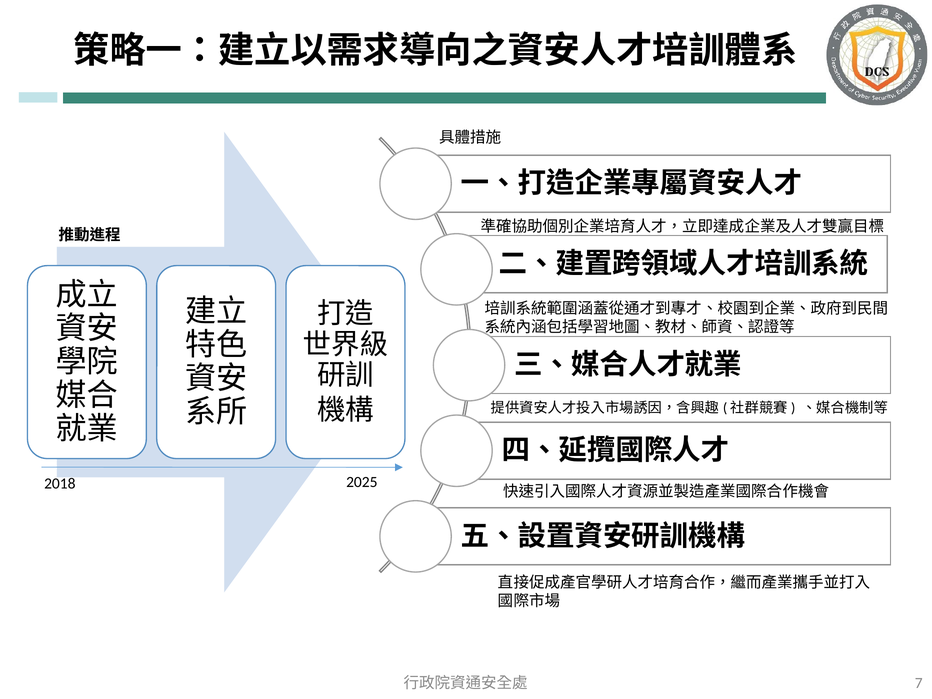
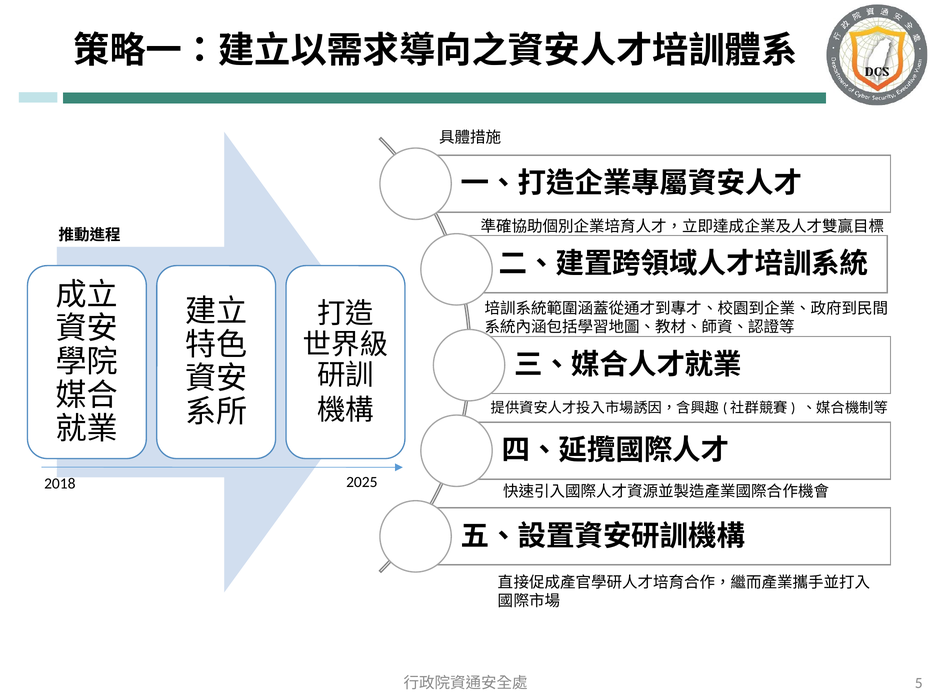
7: 7 -> 5
